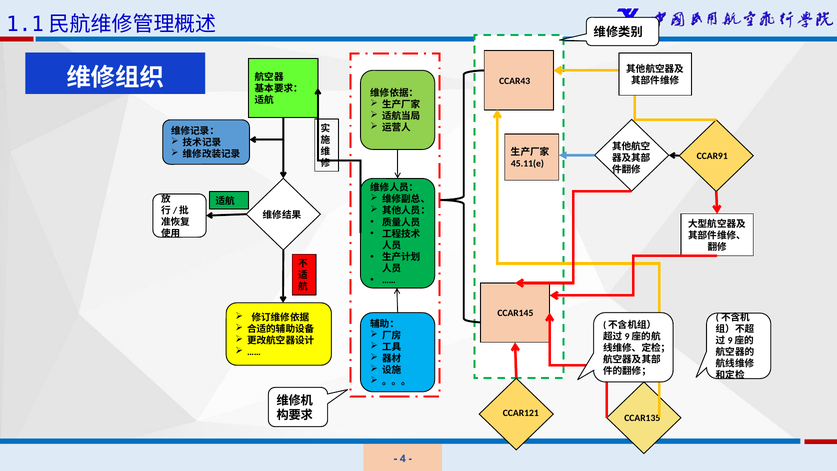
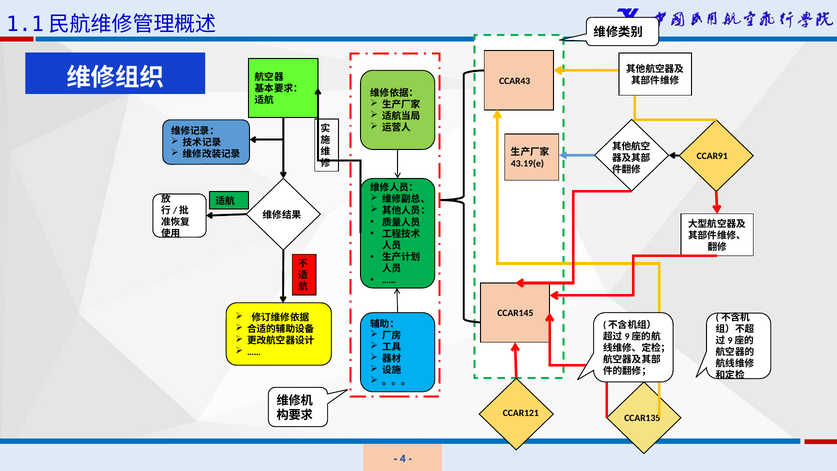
45.11(e: 45.11(e -> 43.19(e
